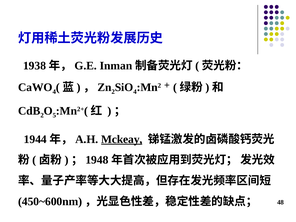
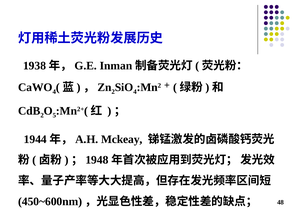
Mckeay underline: present -> none
